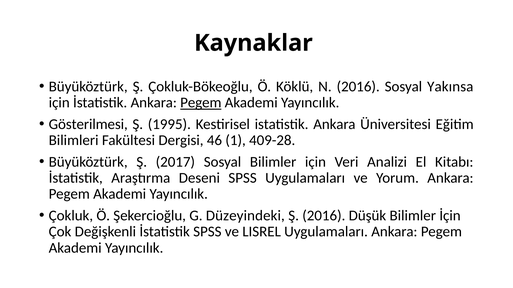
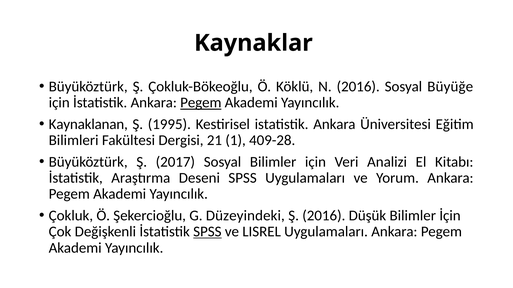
Yakınsa: Yakınsa -> Büyüğe
Gösterilmesi: Gösterilmesi -> Kaynaklanan
46: 46 -> 21
SPSS at (207, 232) underline: none -> present
